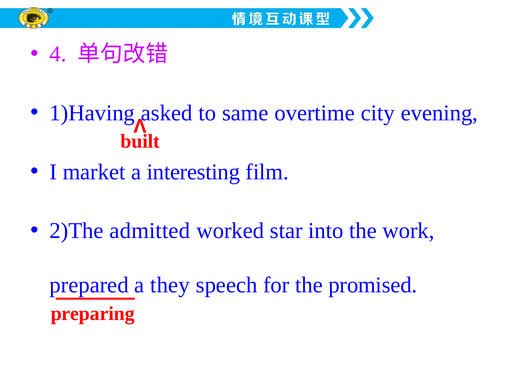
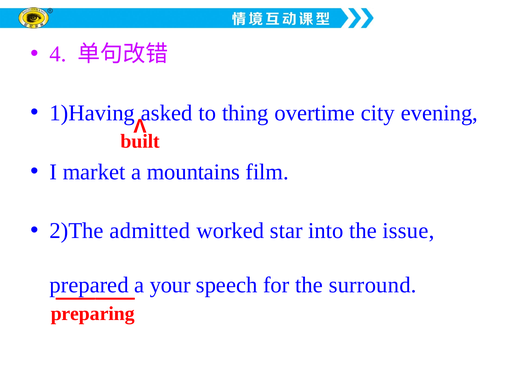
same: same -> thing
interesting: interesting -> mountains
work: work -> issue
they: they -> your
promised: promised -> surround
